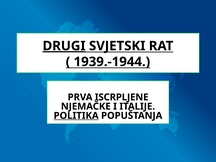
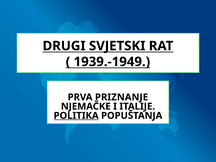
DRUGI underline: present -> none
1939.-1944: 1939.-1944 -> 1939.-1949
ISCRPLJENE: ISCRPLJENE -> PRIZNANJE
